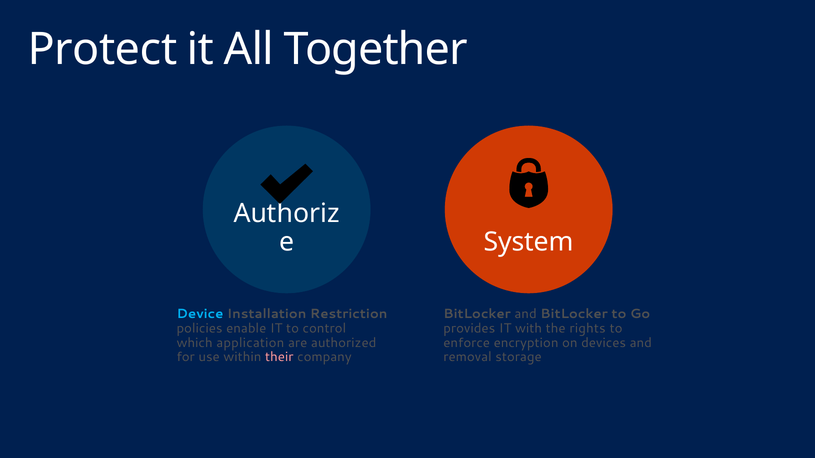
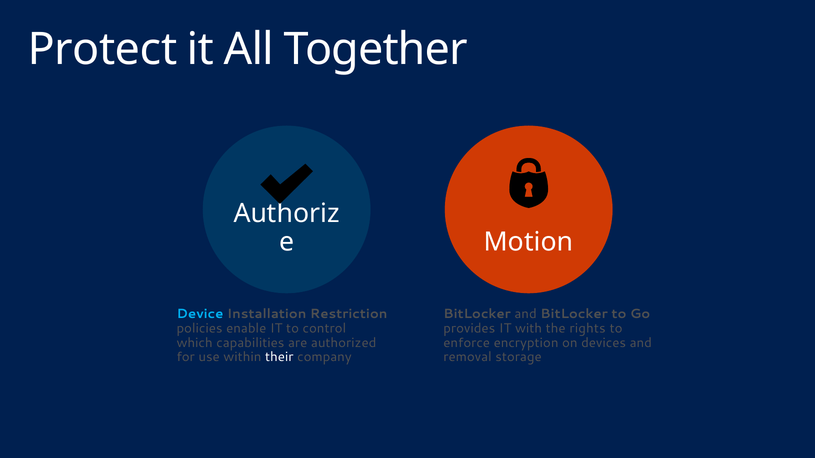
System: System -> Motion
application: application -> capabilities
their colour: pink -> white
